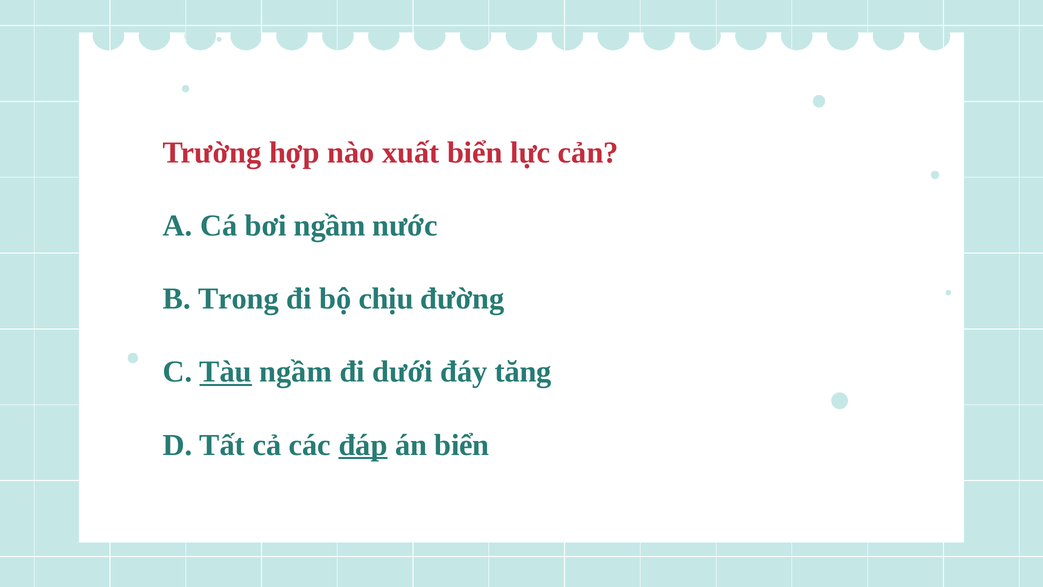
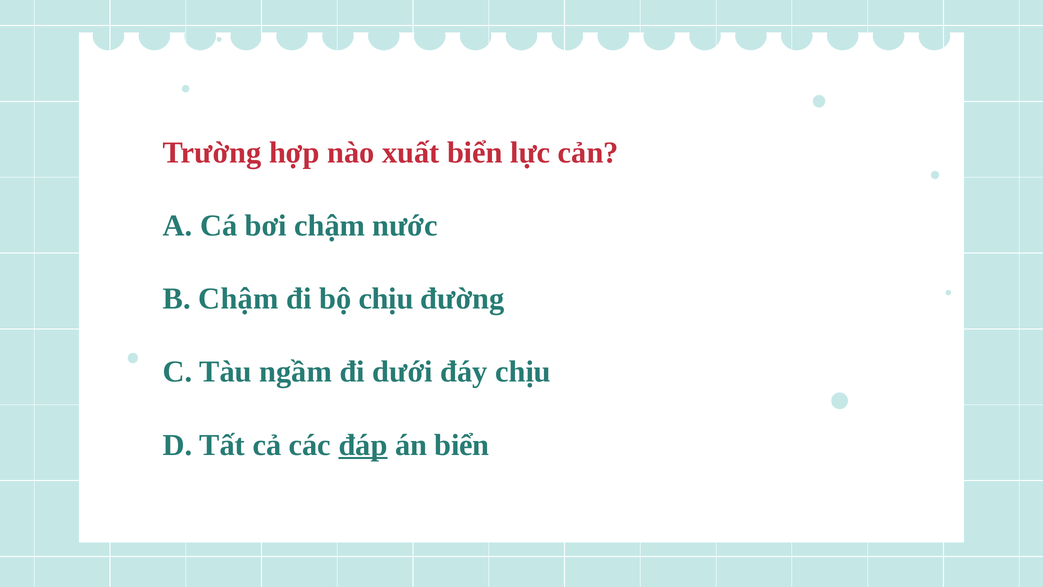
bơi ngầm: ngầm -> chậm
B Trong: Trong -> Chậm
Tàu underline: present -> none
đáy tăng: tăng -> chịu
